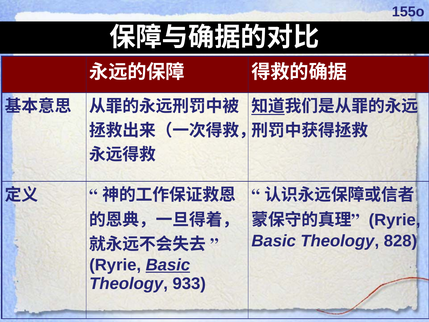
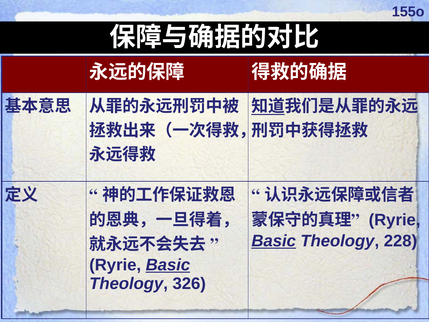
Basic at (274, 241) underline: none -> present
828: 828 -> 228
933: 933 -> 326
